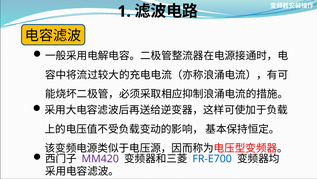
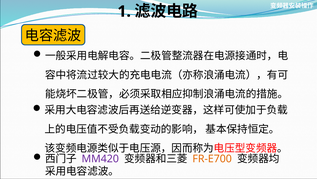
FR-E700 colour: blue -> orange
